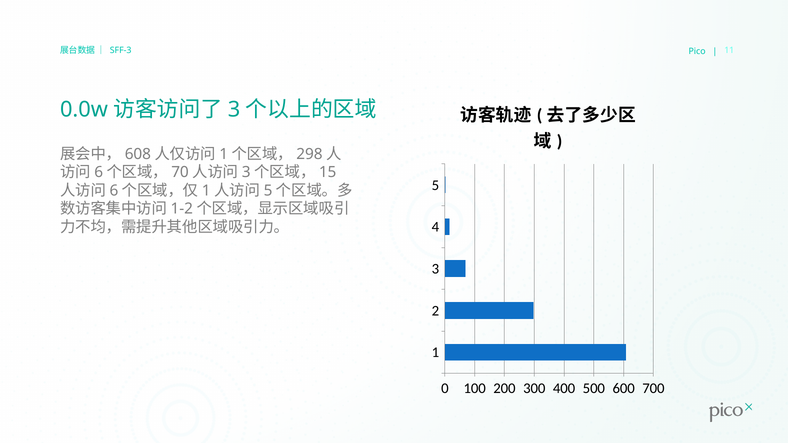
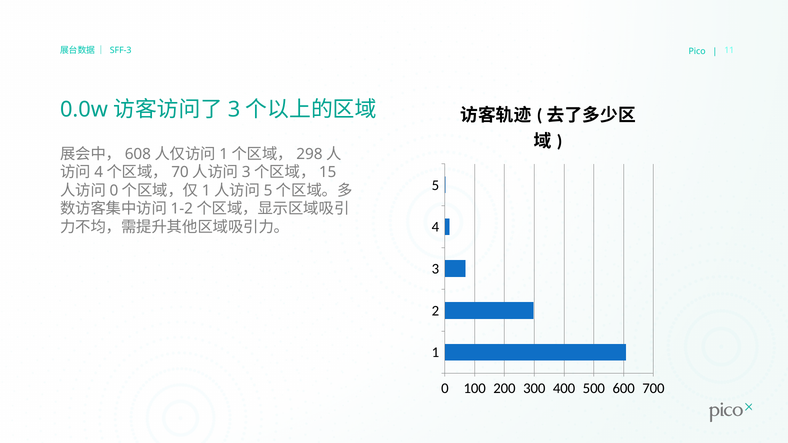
6 at (99, 172): 6 -> 4
6 at (114, 191): 6 -> 0
